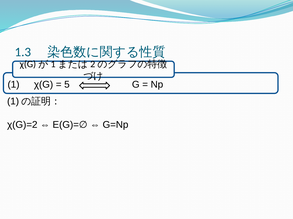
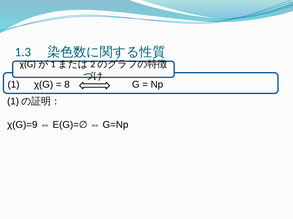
5: 5 -> 8
χ(G)=2: χ(G)=2 -> χ(G)=9
